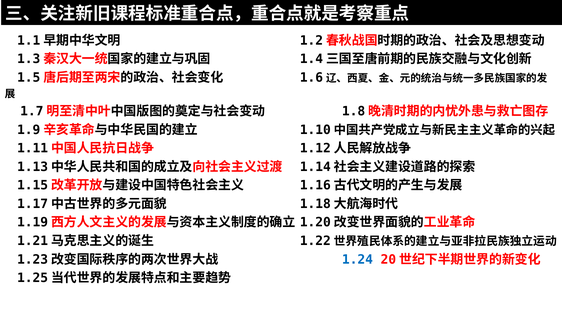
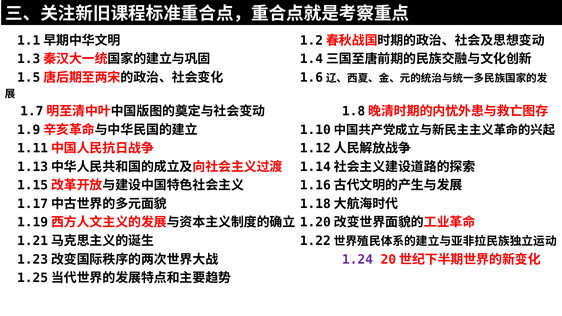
1.24 colour: blue -> purple
